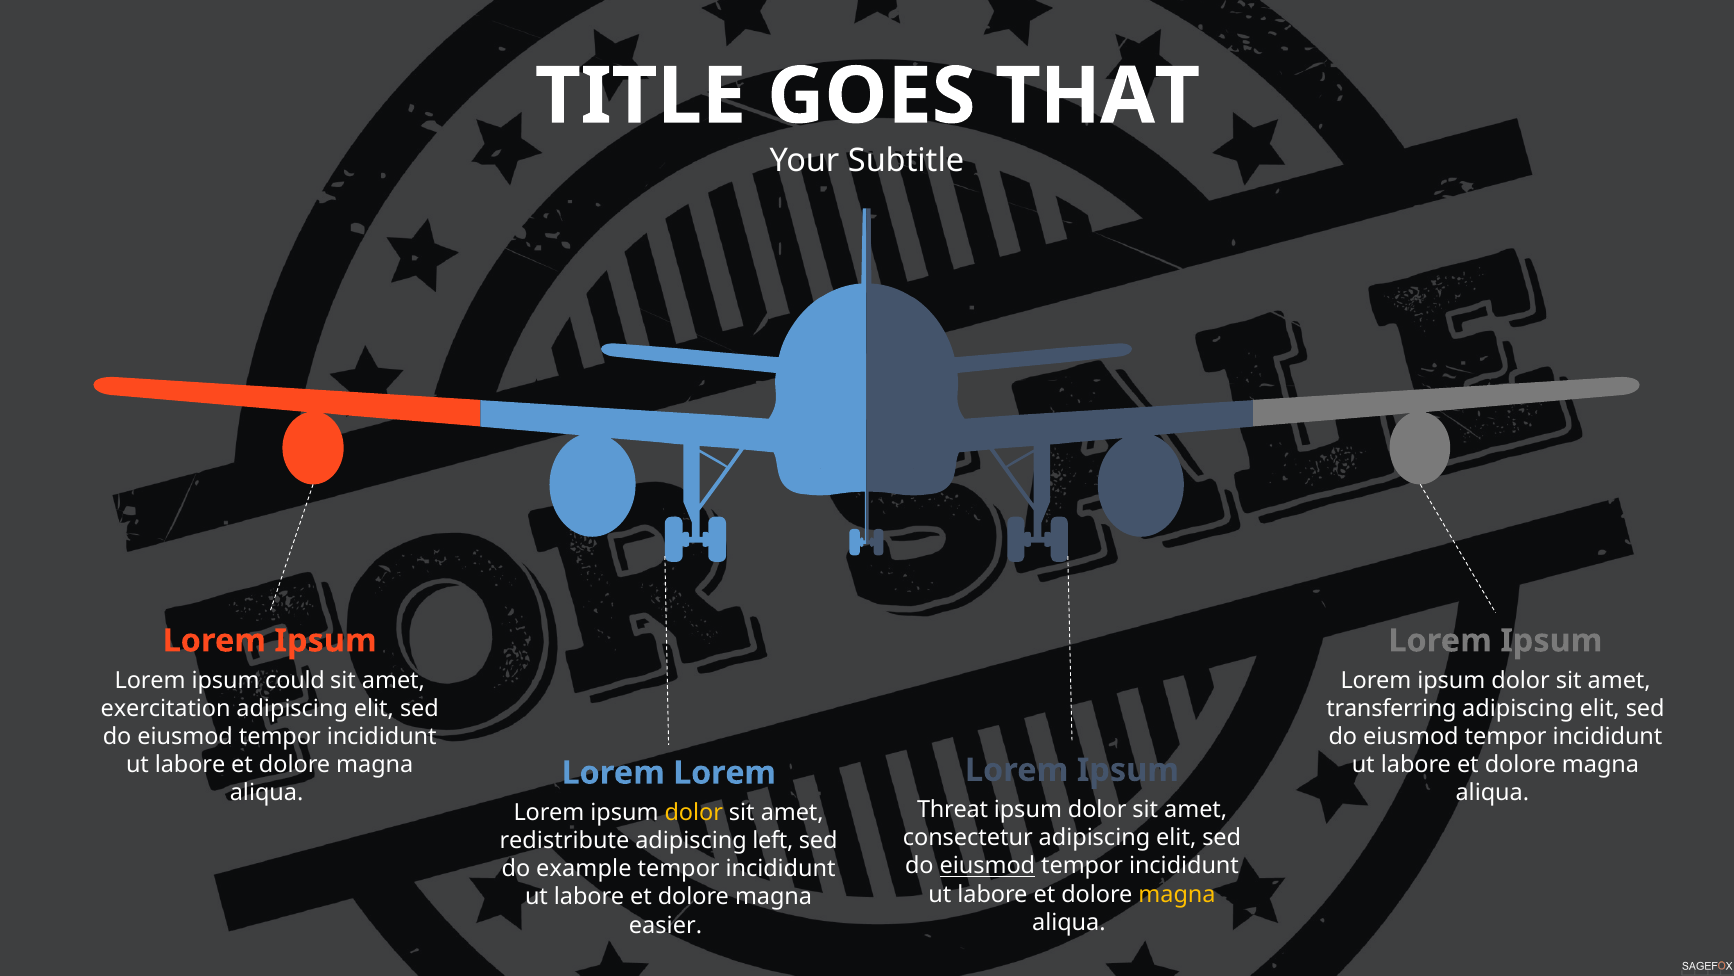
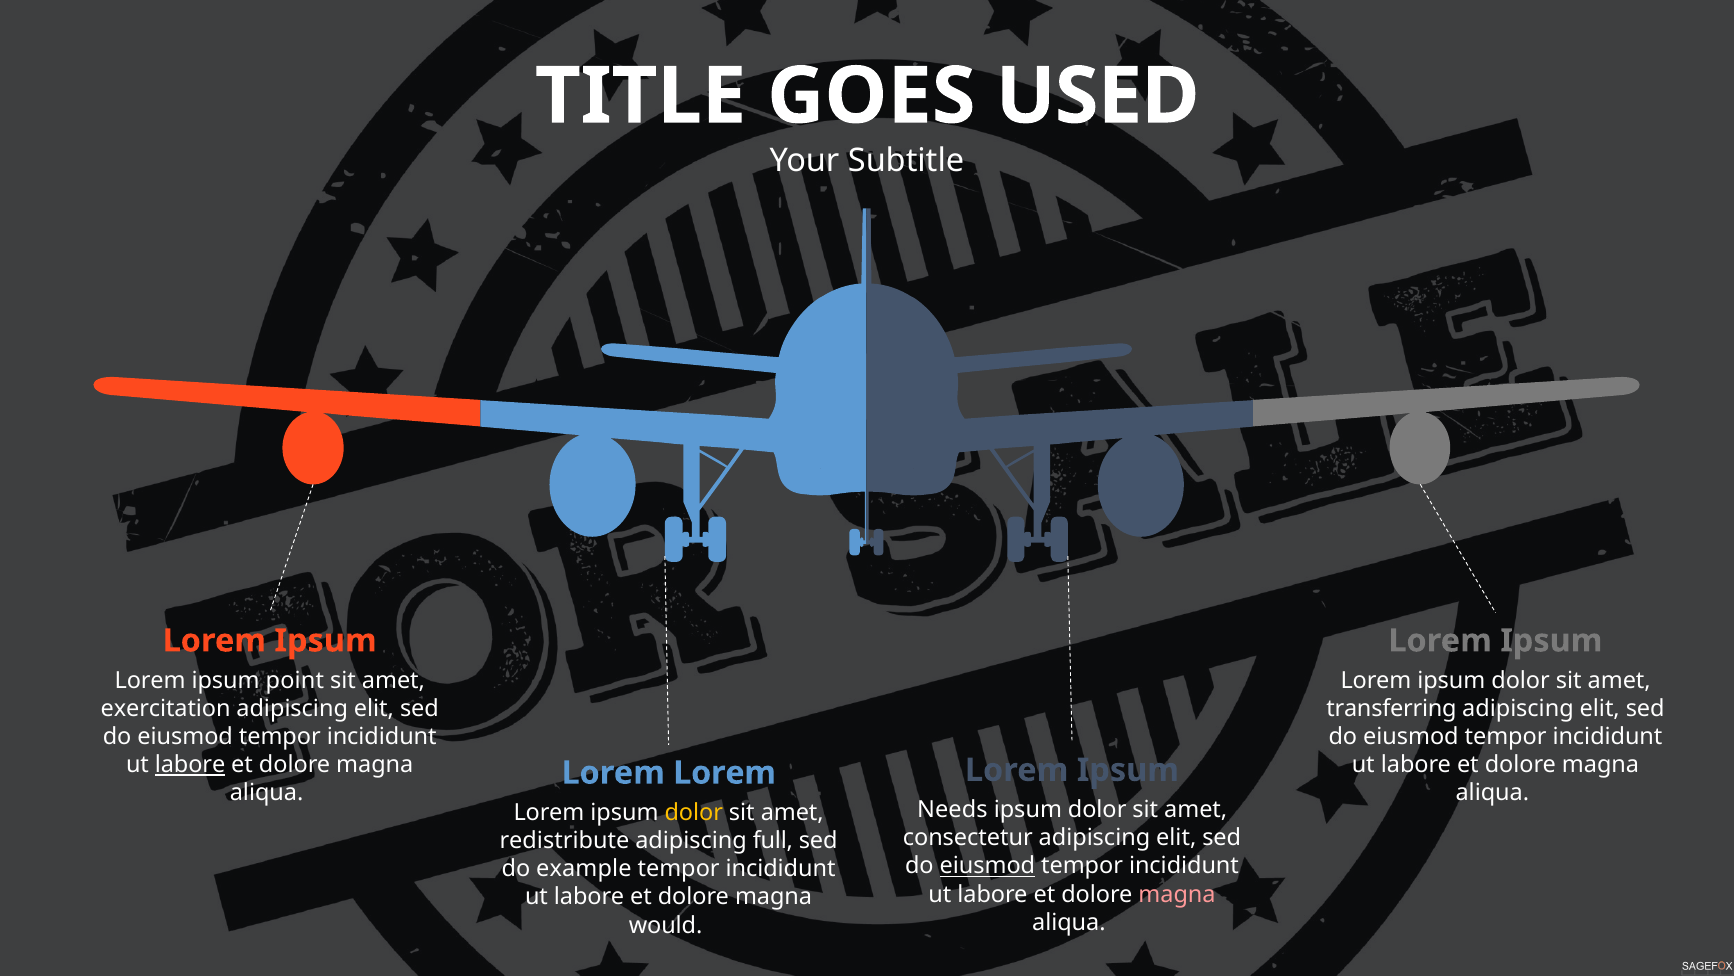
THAT: THAT -> USED
could: could -> point
labore at (190, 764) underline: none -> present
Threat: Threat -> Needs
left: left -> full
magna at (1177, 894) colour: yellow -> pink
easier: easier -> would
